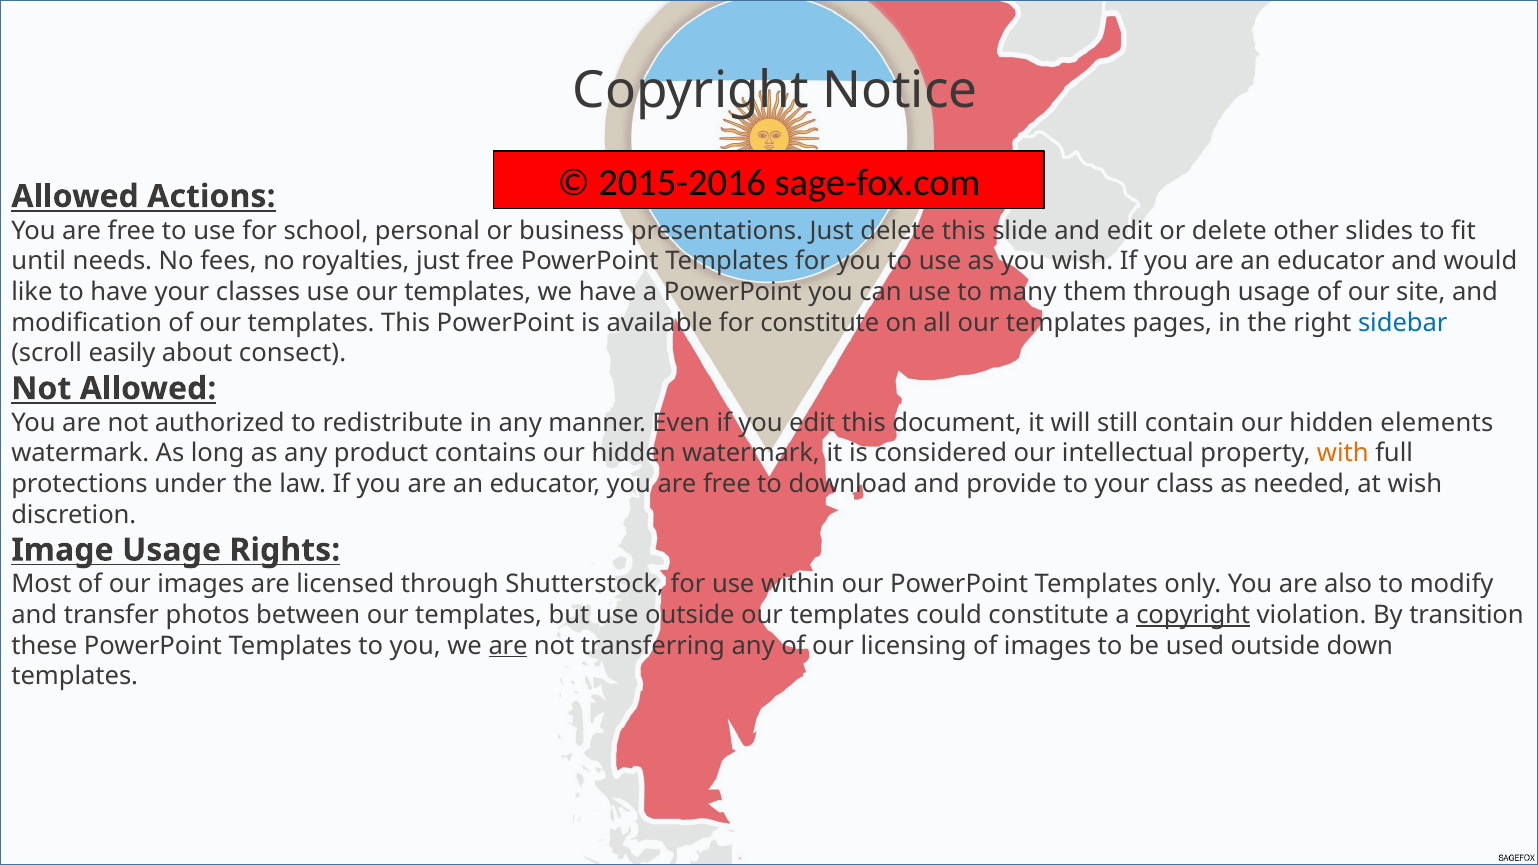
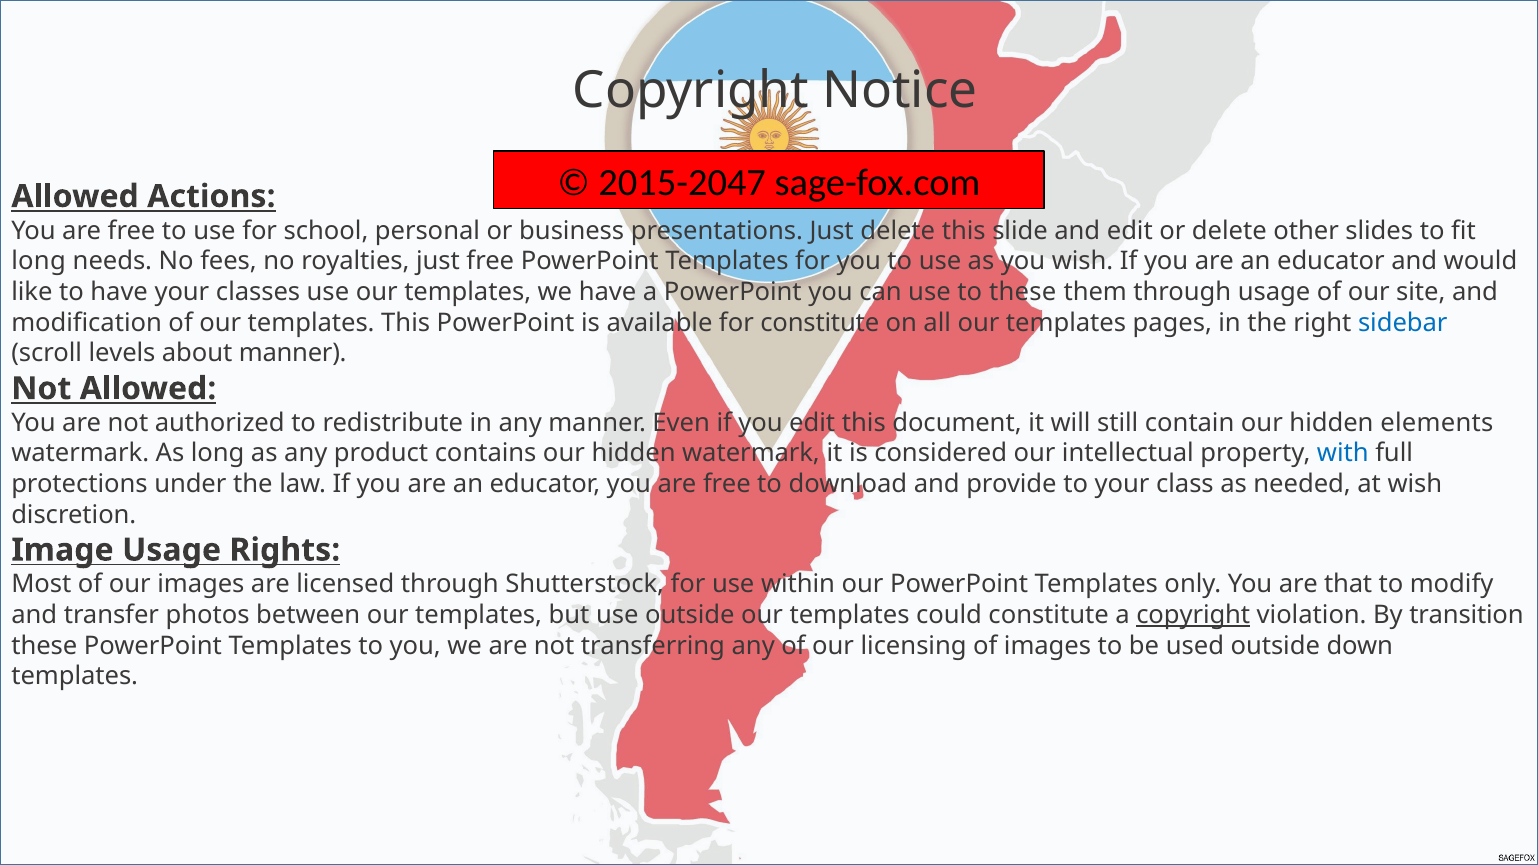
2015-2016: 2015-2016 -> 2015-2047
until at (39, 261): until -> long
to many: many -> these
easily: easily -> levels
about consect: consect -> manner
with colour: orange -> blue
also: also -> that
are at (508, 646) underline: present -> none
